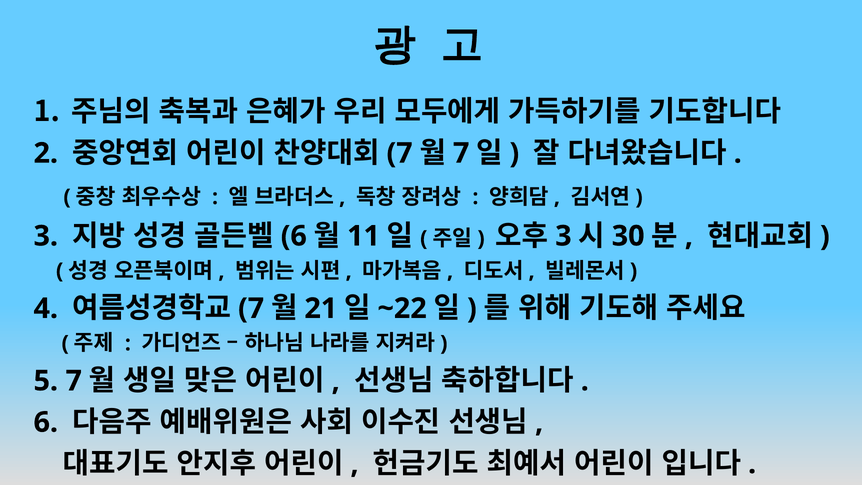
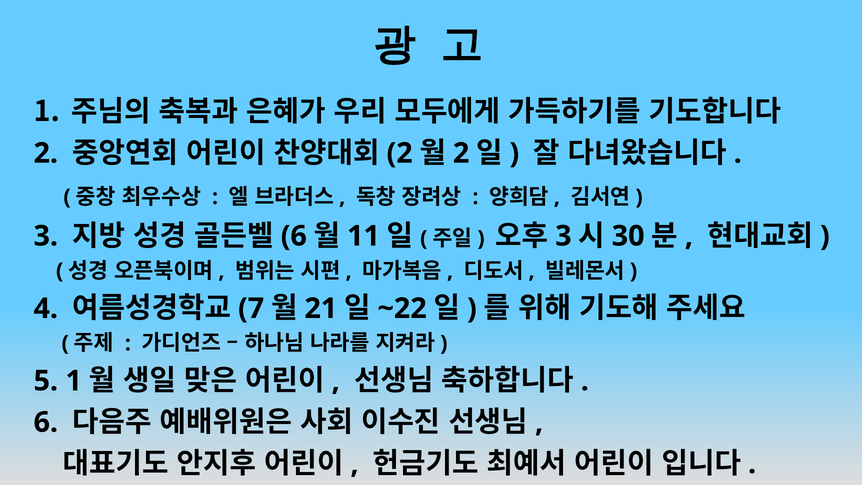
7 at (400, 153): 7 -> 2
7 at (461, 153): 7 -> 2
5 7: 7 -> 1
